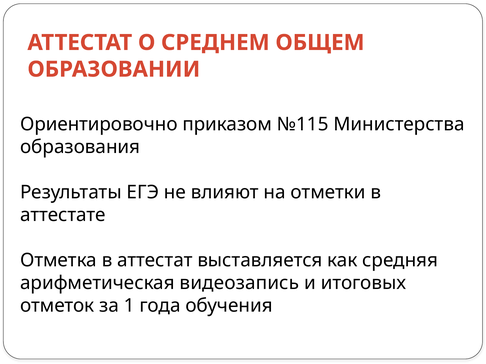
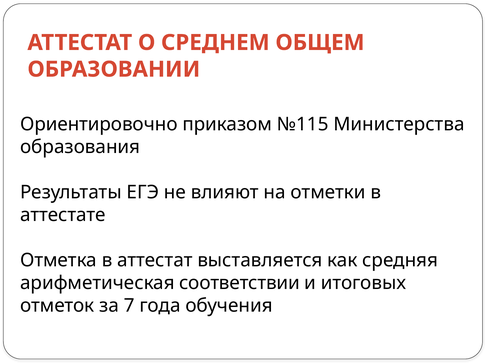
видеозапись: видеозапись -> соответствии
1: 1 -> 7
